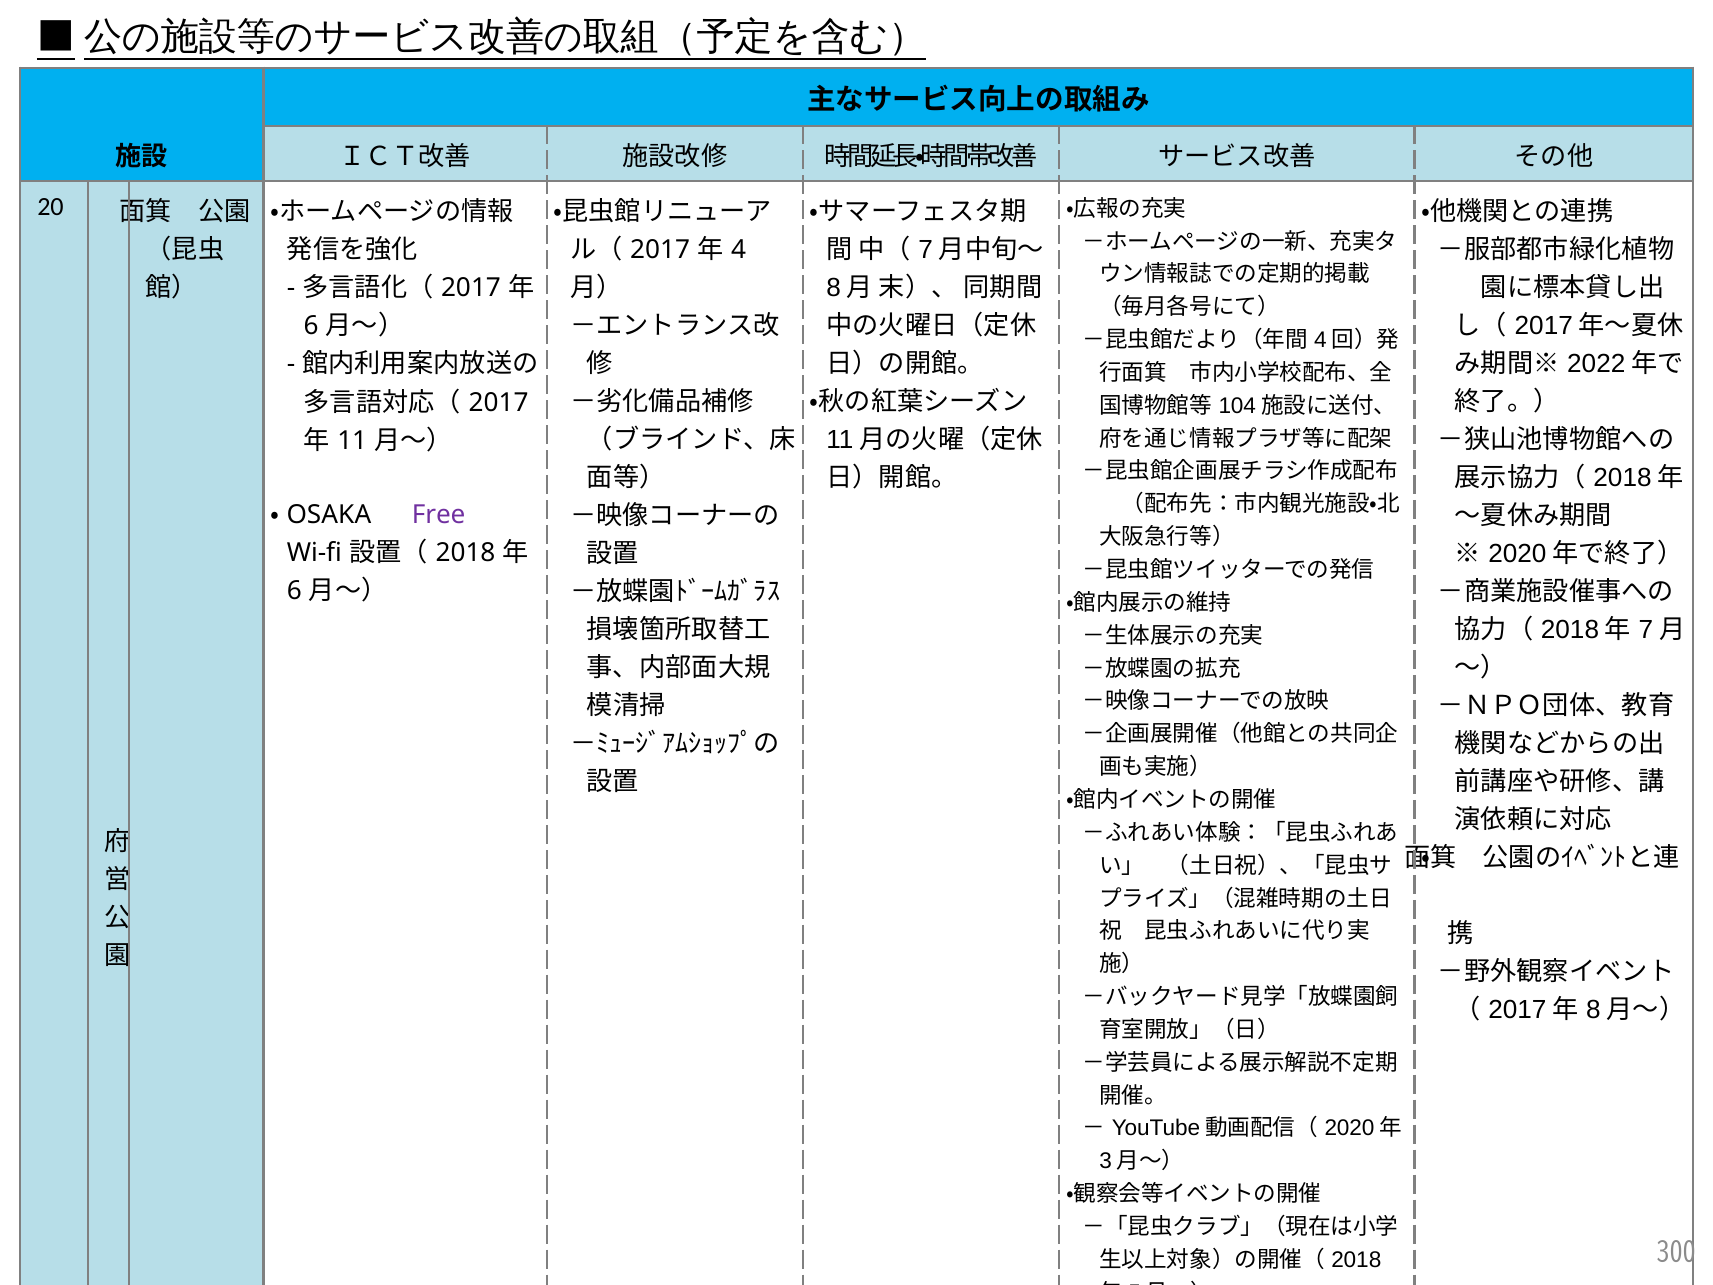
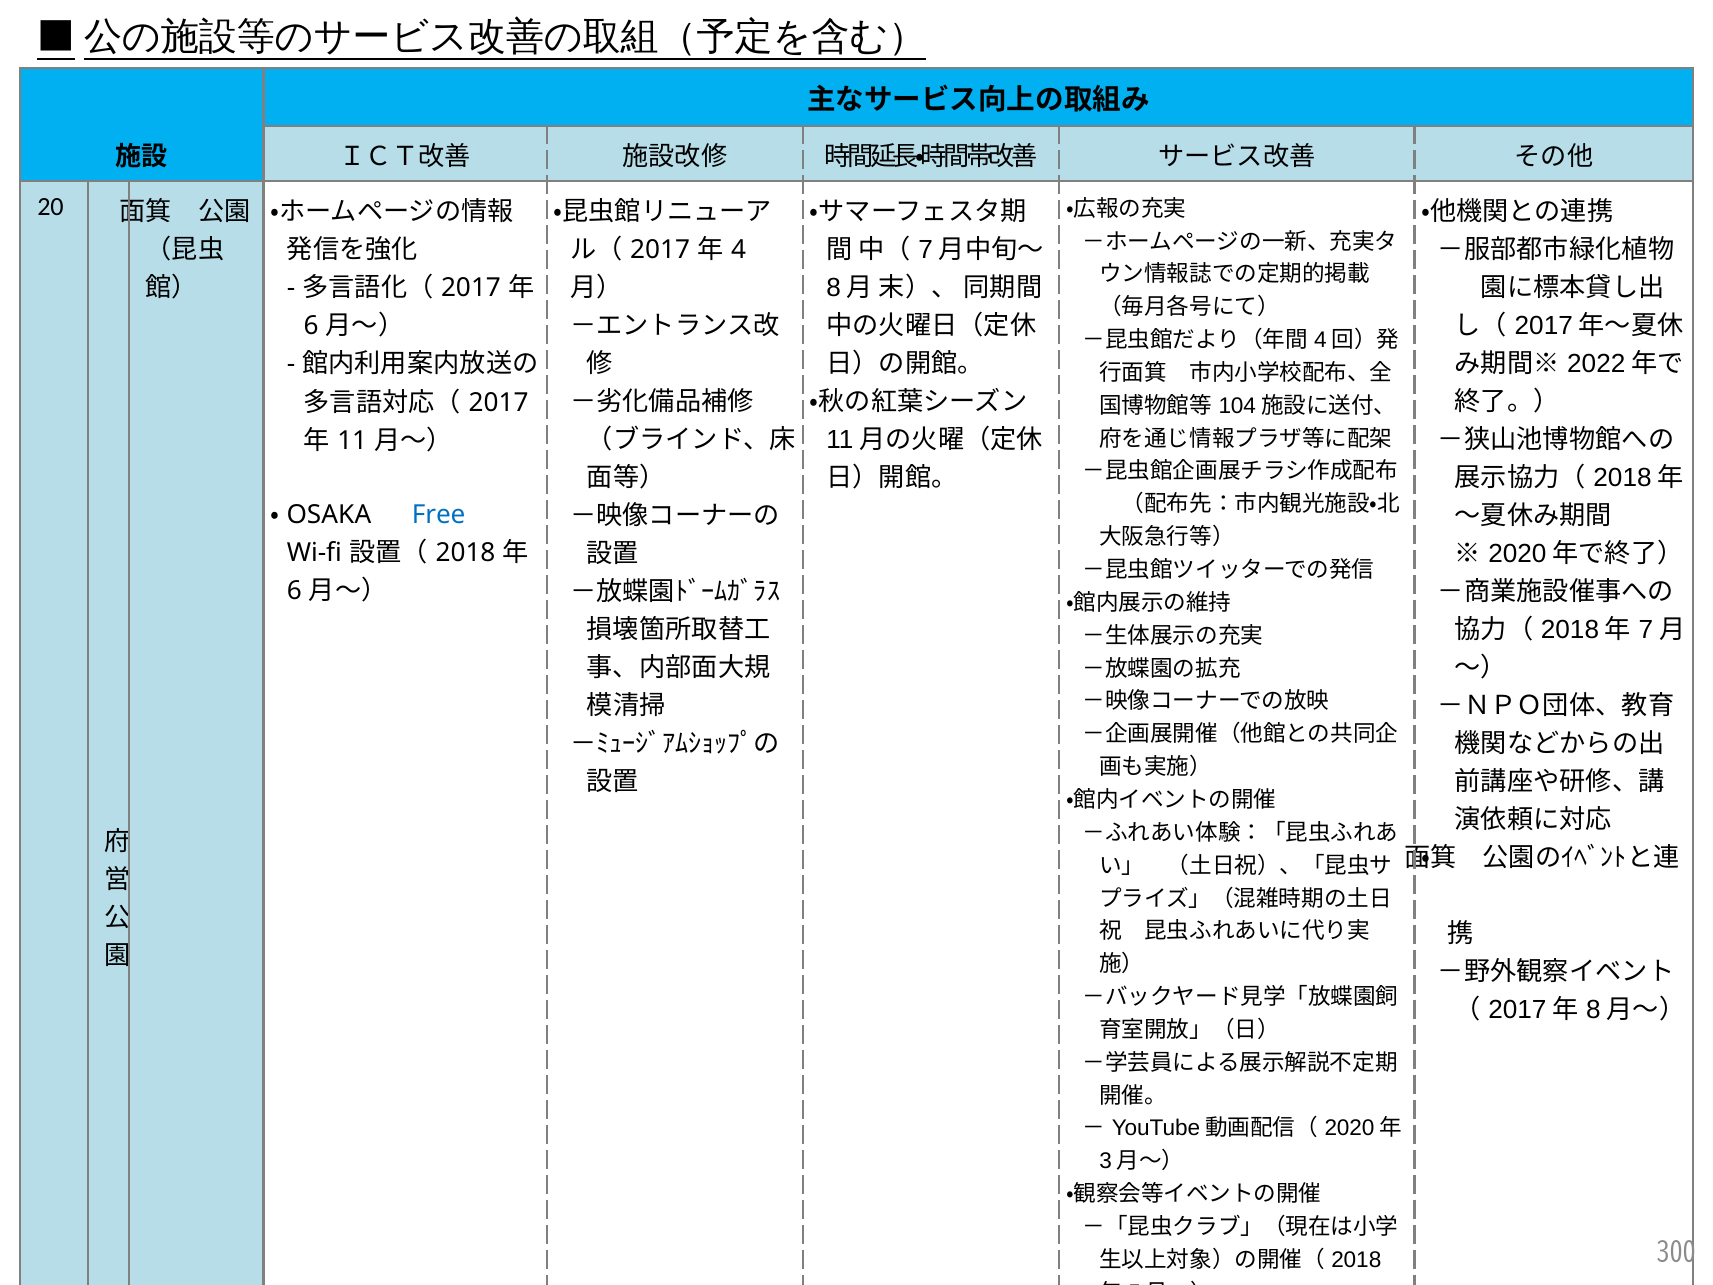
Free colour: purple -> blue
